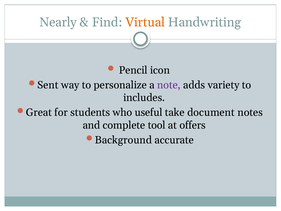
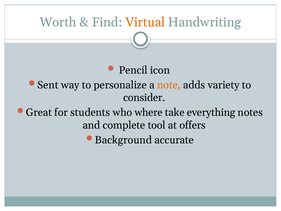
Nearly: Nearly -> Worth
note colour: purple -> orange
includes: includes -> consider
useful: useful -> where
document: document -> everything
